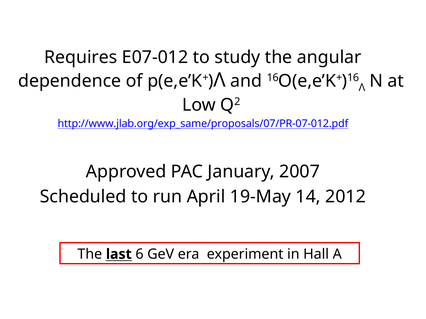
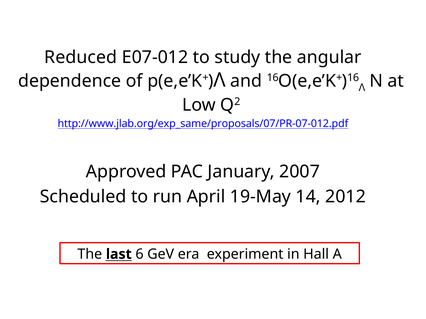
Requires: Requires -> Reduced
